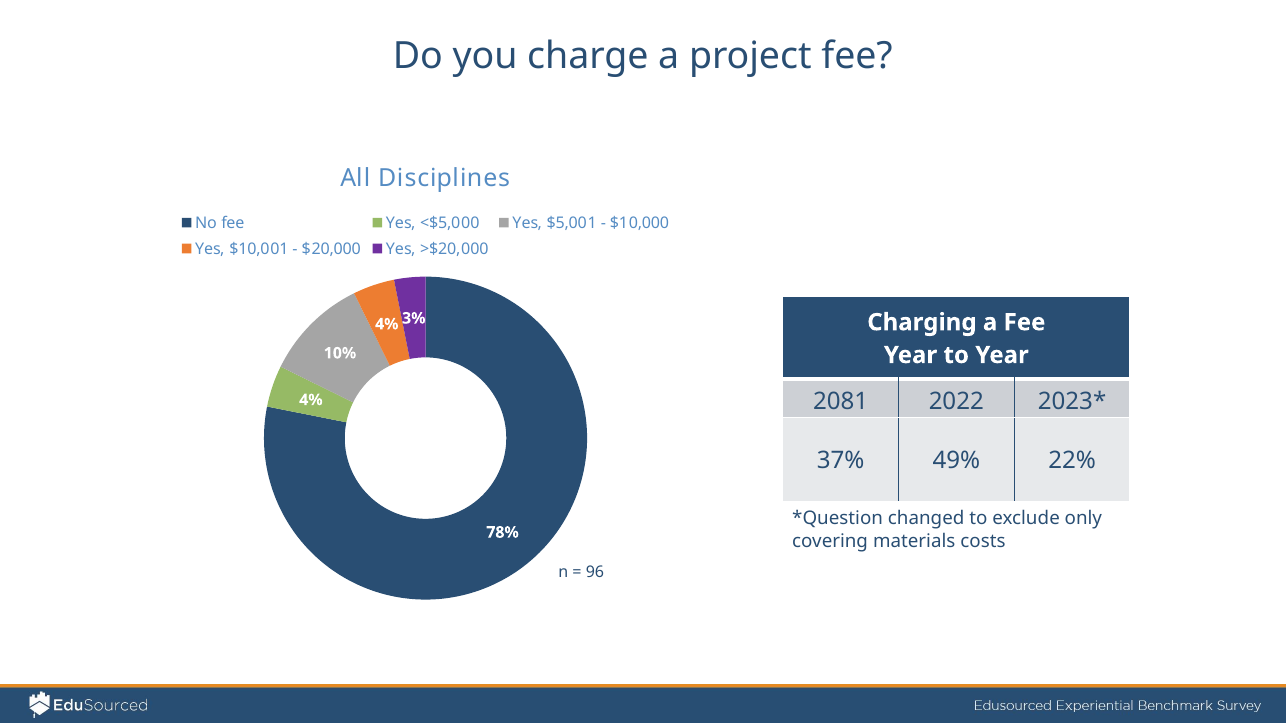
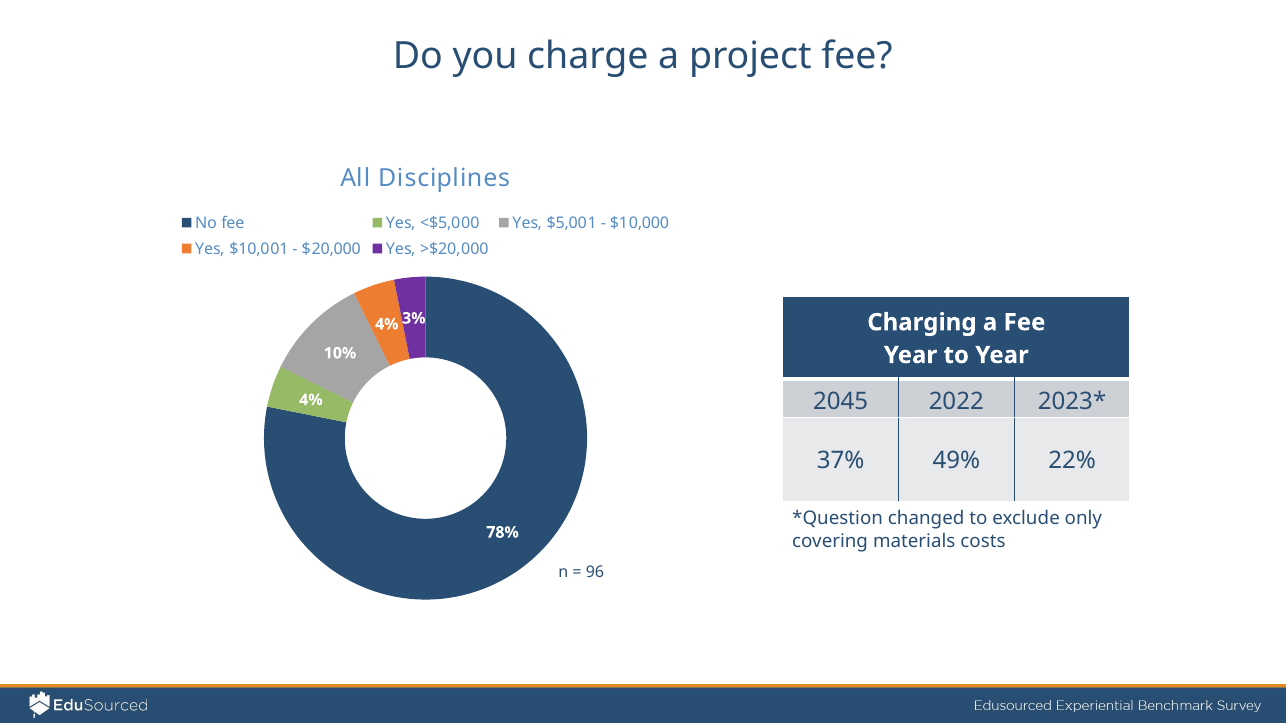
2081: 2081 -> 2045
